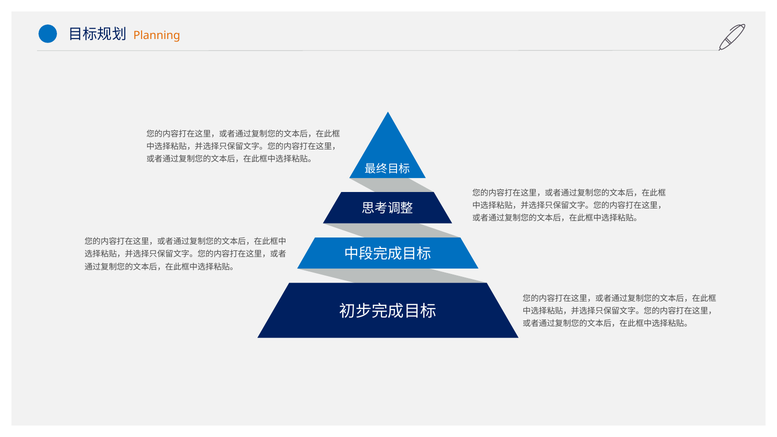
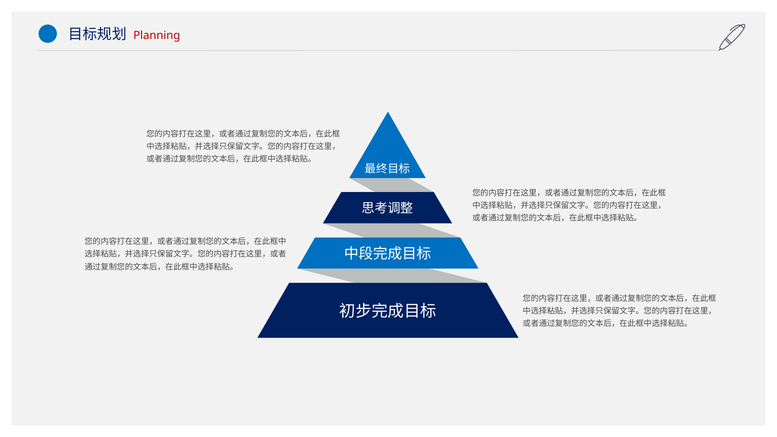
Planning colour: orange -> red
